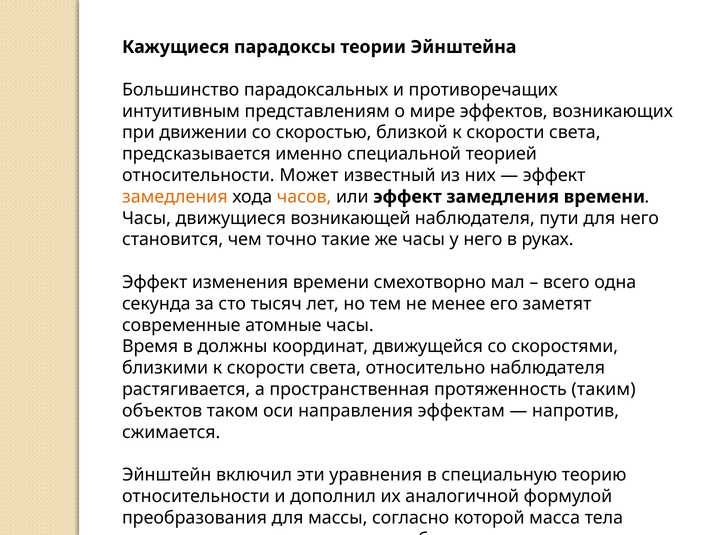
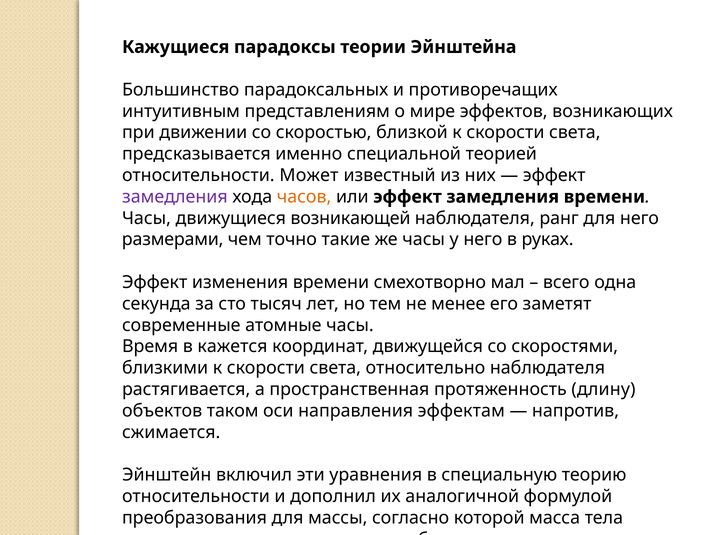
замедления at (175, 197) colour: orange -> purple
пути: пути -> ранг
становится: становится -> размерами
должны: должны -> кажется
таким: таким -> длину
